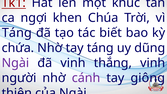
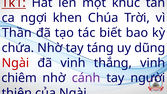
Táng at (17, 33): Táng -> Thần
Ngài at (15, 63) colour: purple -> red
người: người -> chiêm
giông: giông -> người
